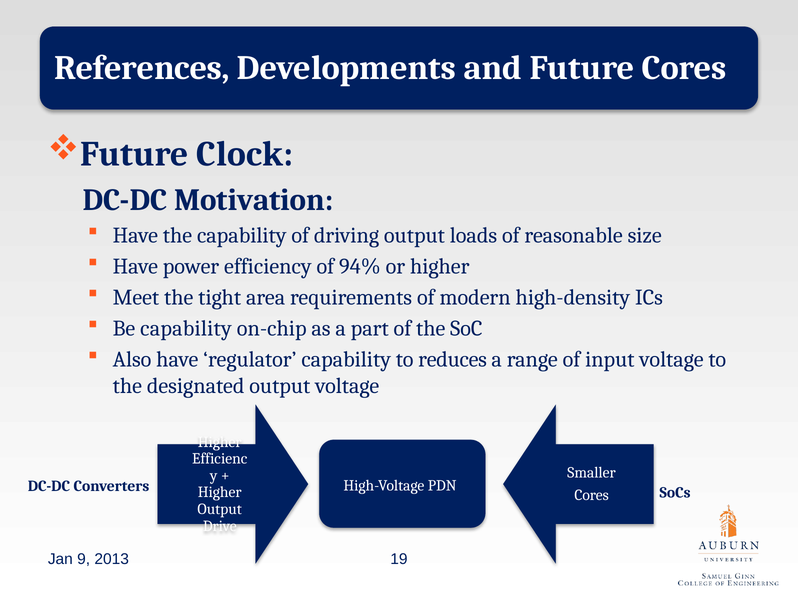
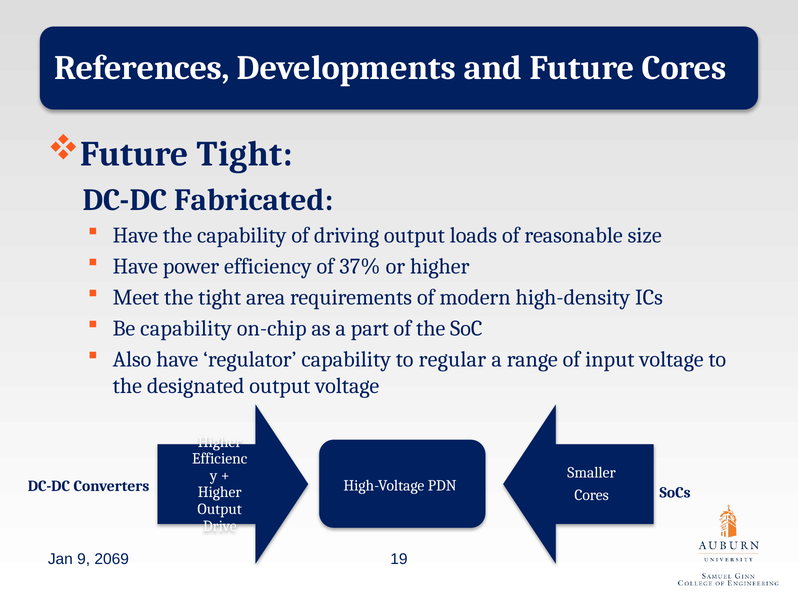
Future Clock: Clock -> Tight
Motivation: Motivation -> Fabricated
94%: 94% -> 37%
reduces: reduces -> regular
2013: 2013 -> 2069
